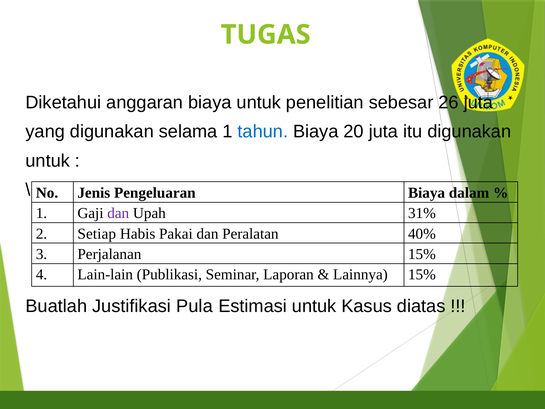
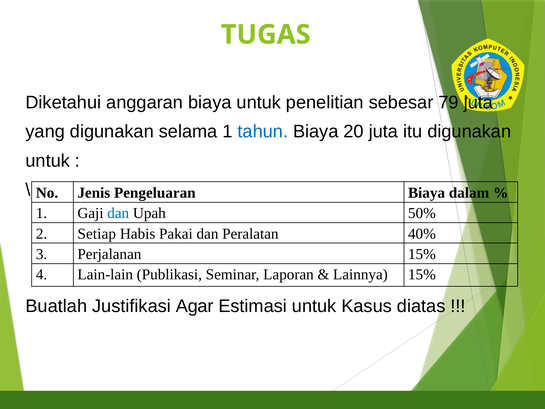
26: 26 -> 79
dan at (118, 213) colour: purple -> blue
31%: 31% -> 50%
Pula: Pula -> Agar
